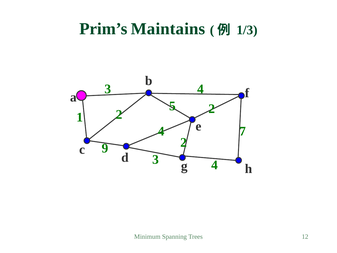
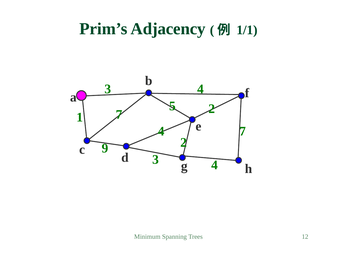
Maintains: Maintains -> Adjacency
1/3: 1/3 -> 1/1
1 2: 2 -> 7
